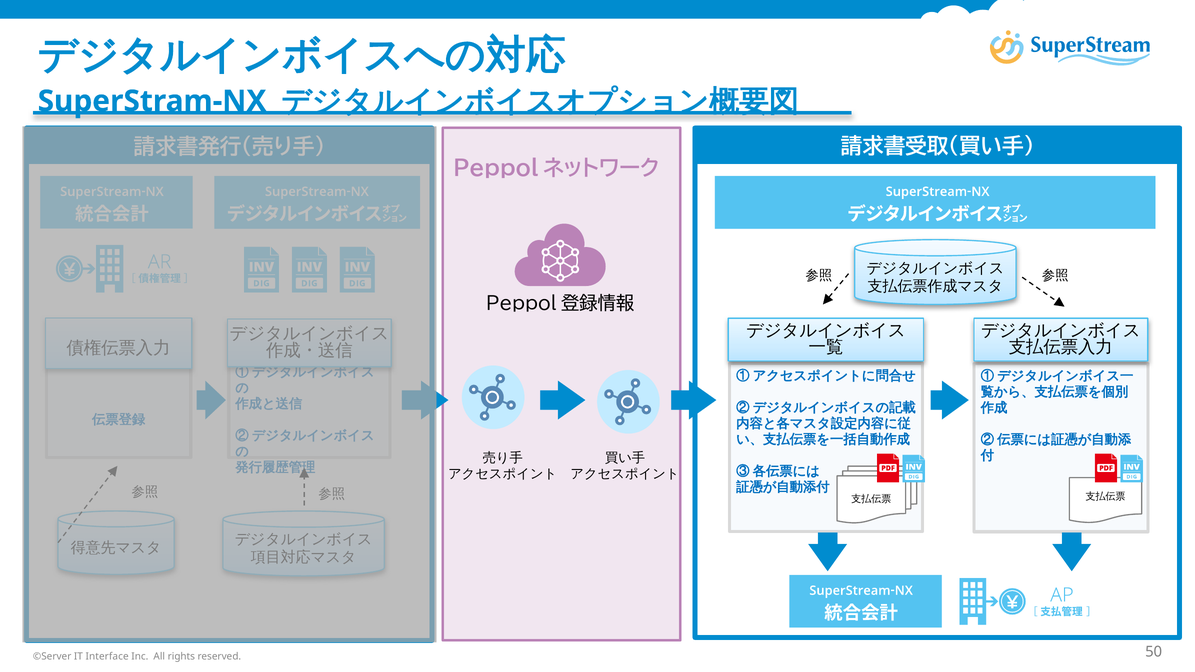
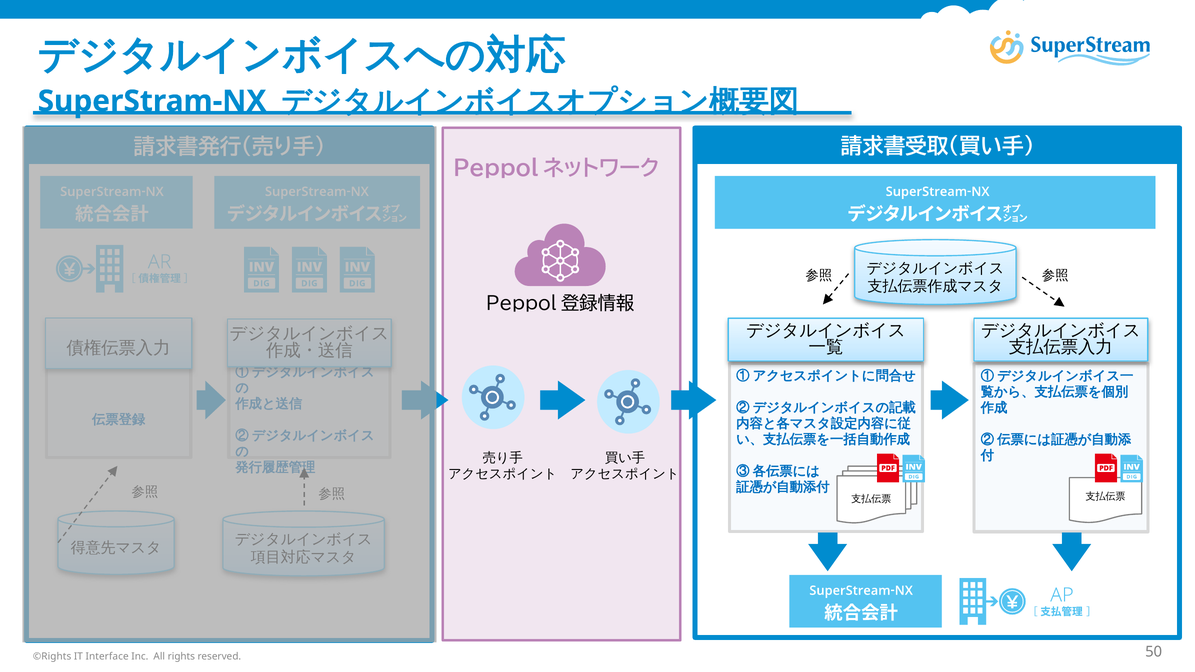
©Server: ©Server -> ©Rights
